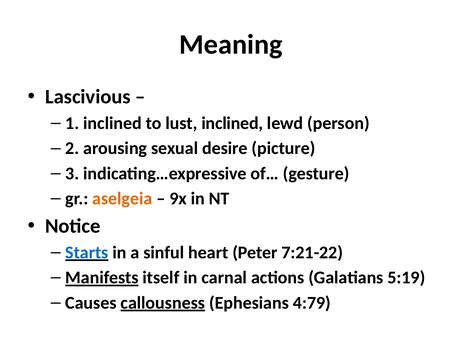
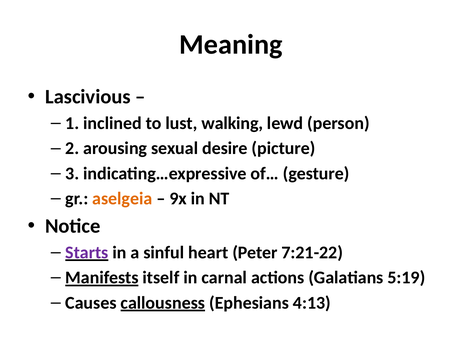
lust inclined: inclined -> walking
Starts colour: blue -> purple
4:79: 4:79 -> 4:13
